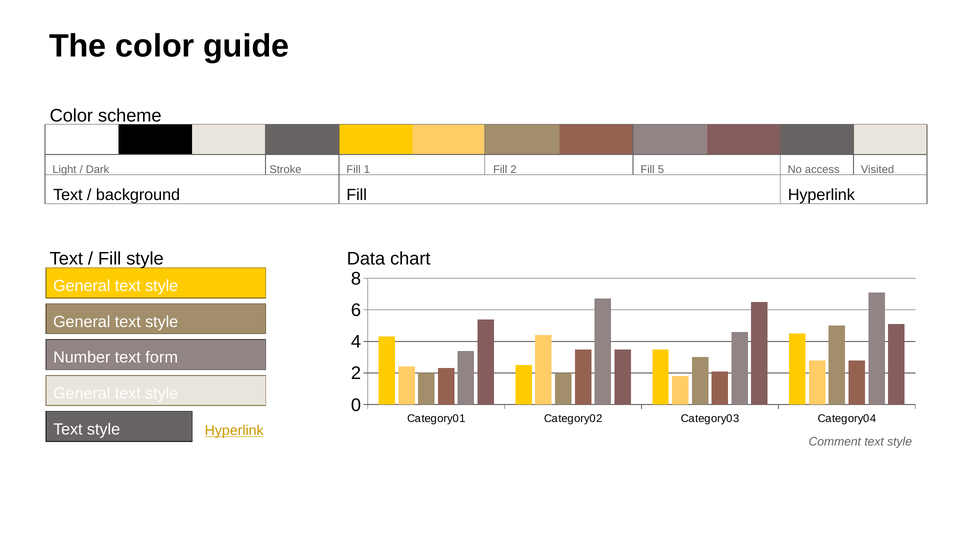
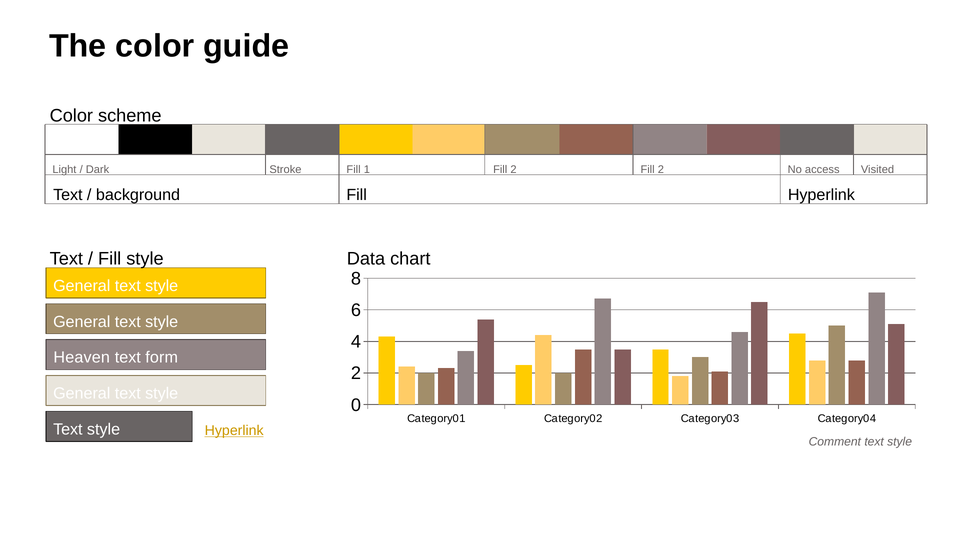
2 Fill 5: 5 -> 2
Number: Number -> Heaven
